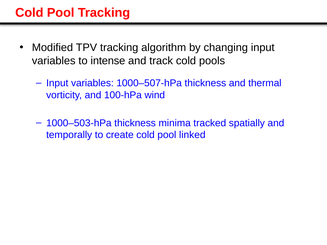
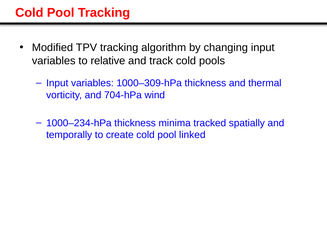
intense: intense -> relative
1000–507-hPa: 1000–507-hPa -> 1000–309-hPa
100-hPa: 100-hPa -> 704-hPa
1000–503-hPa: 1000–503-hPa -> 1000–234-hPa
